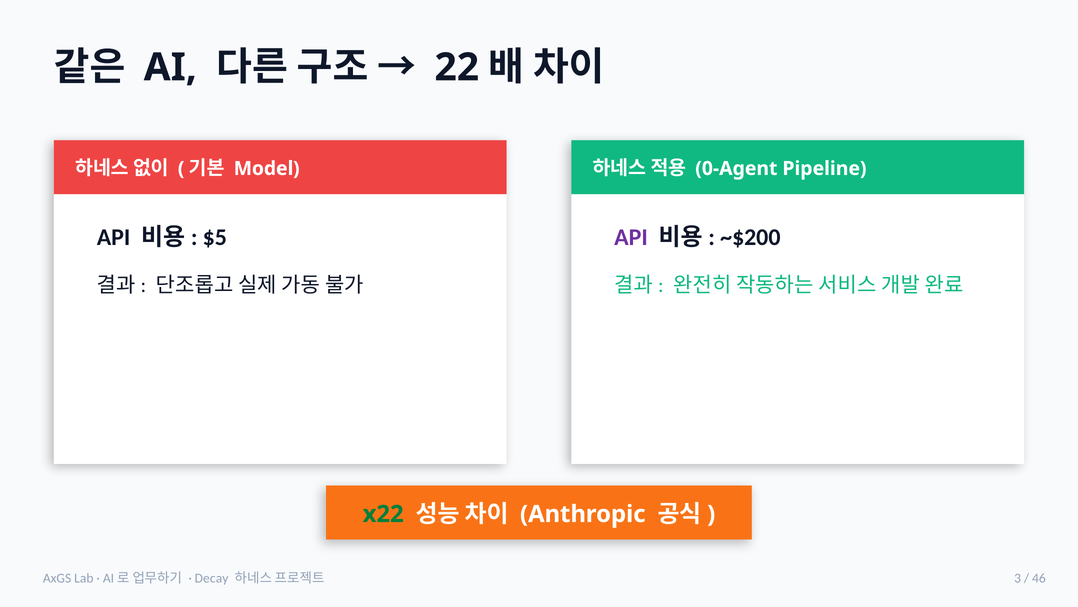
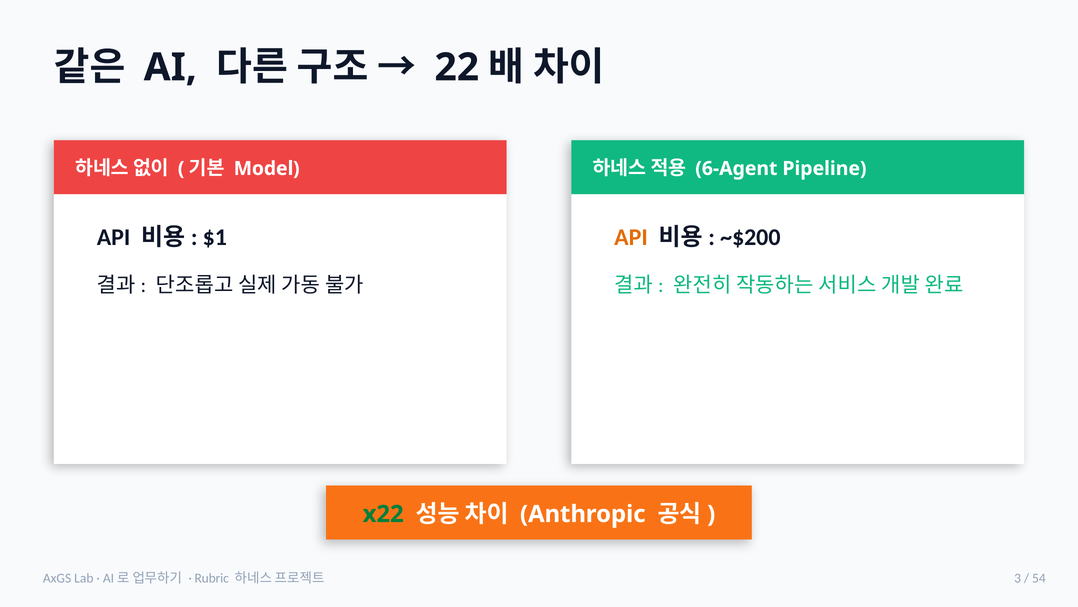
0-Agent: 0-Agent -> 6-Agent
$5: $5 -> $1
API at (631, 237) colour: purple -> orange
Decay: Decay -> Rubric
46: 46 -> 54
